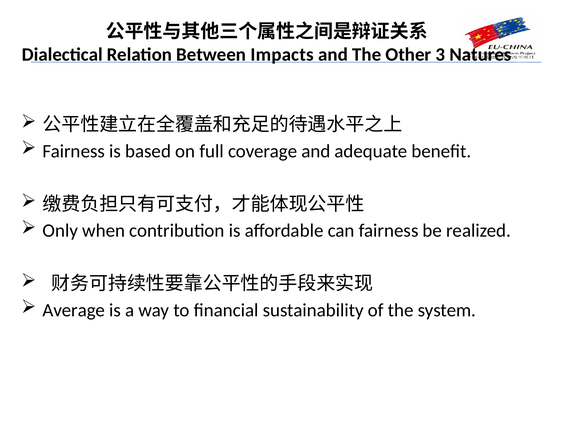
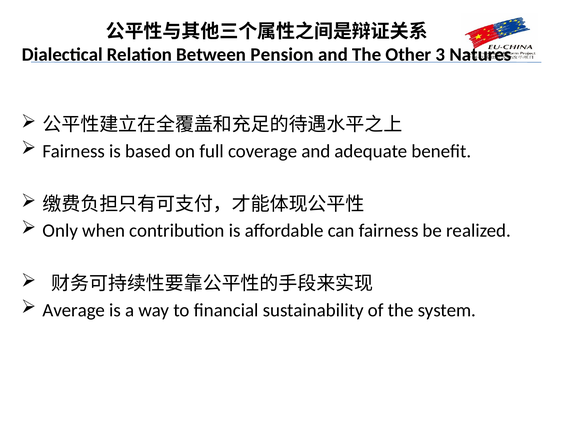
Impacts: Impacts -> Pension
